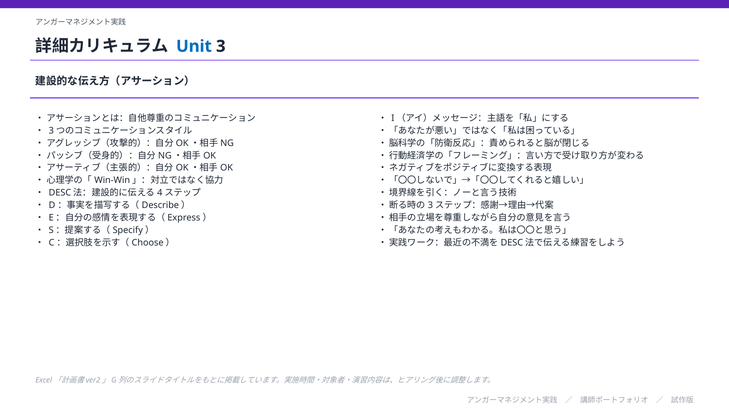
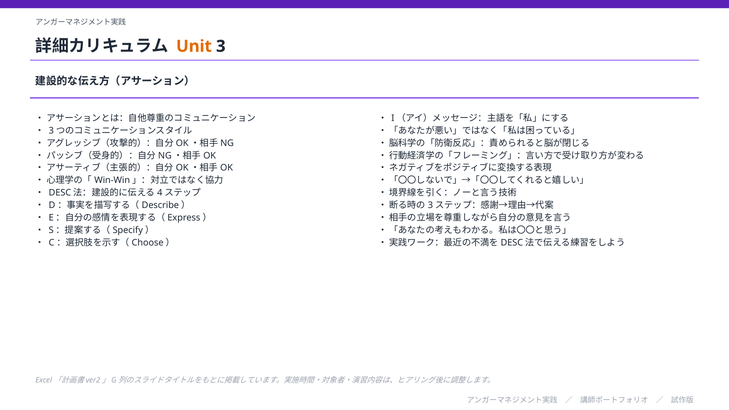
Unit colour: blue -> orange
